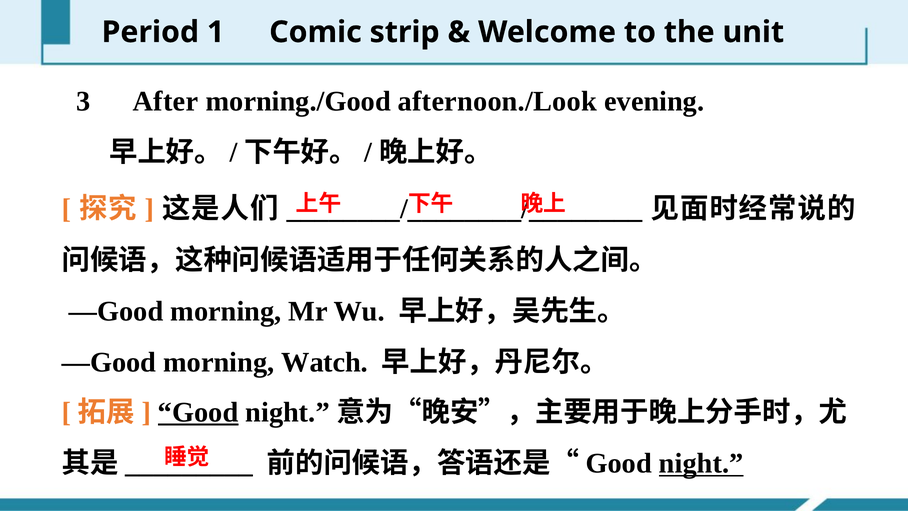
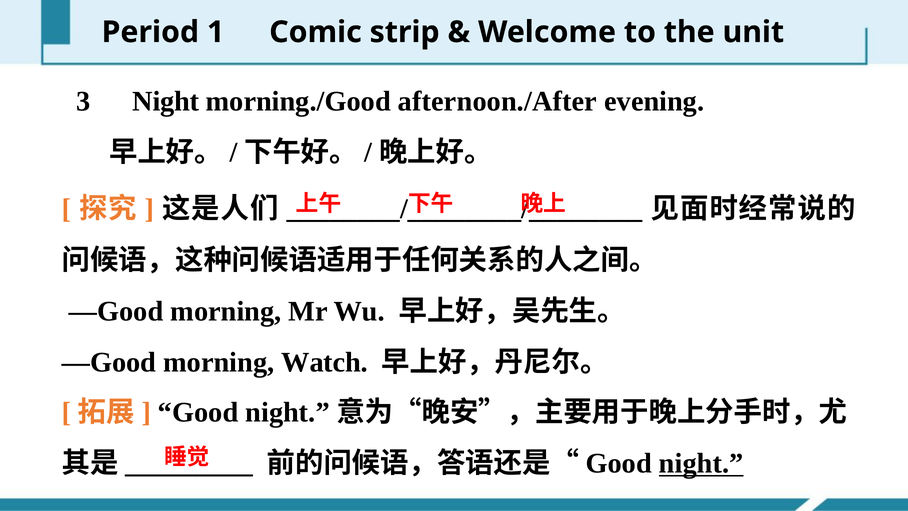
3 After: After -> Night
afternoon./Look: afternoon./Look -> afternoon./After
Good at (198, 412) underline: present -> none
